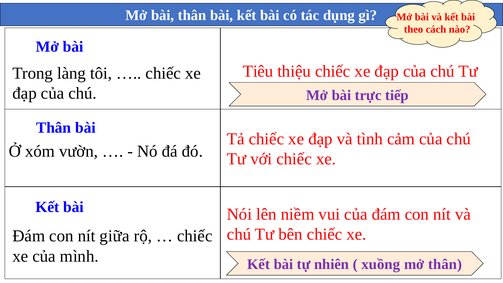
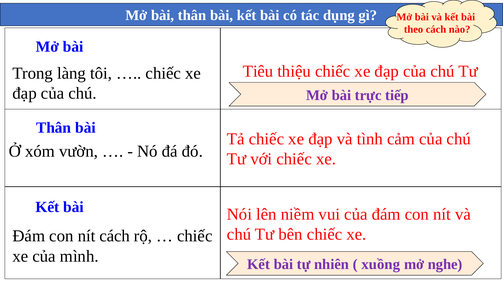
nít giữa: giữa -> cách
mở thân: thân -> nghe
